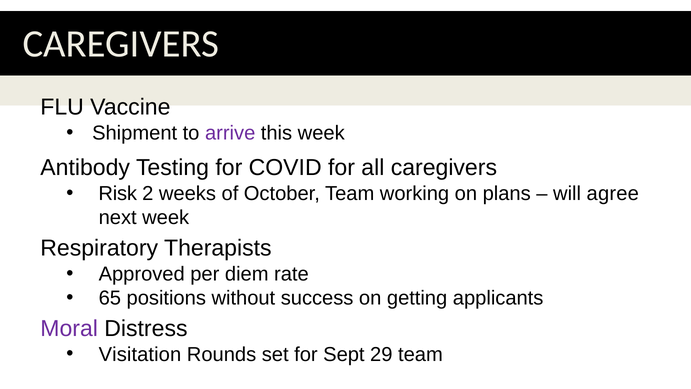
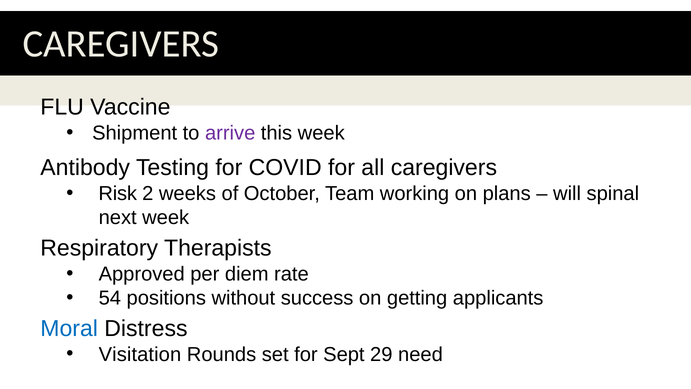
agree: agree -> spinal
65: 65 -> 54
Moral colour: purple -> blue
29 team: team -> need
